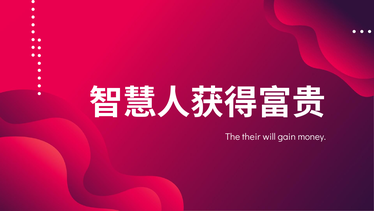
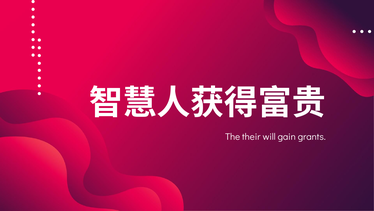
money: money -> grants
